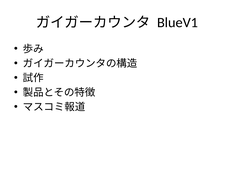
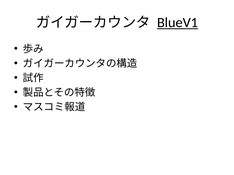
BlueV1 underline: none -> present
